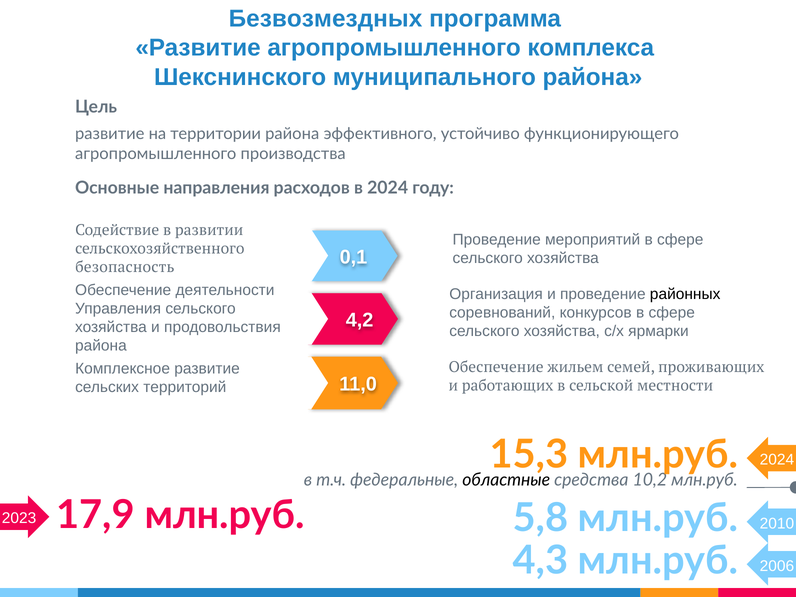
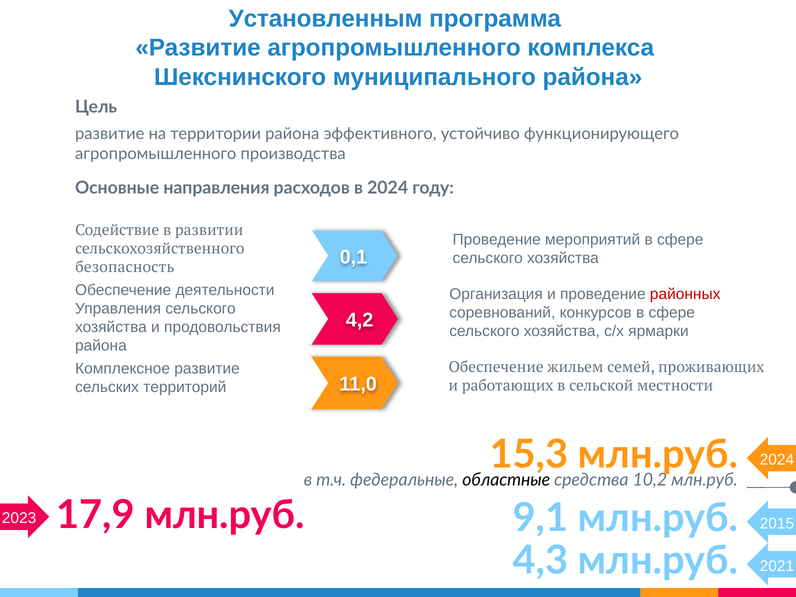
Безвозмездных: Безвозмездных -> Установленным
районных colour: black -> red
5,8: 5,8 -> 9,1
2010: 2010 -> 2015
2006: 2006 -> 2021
